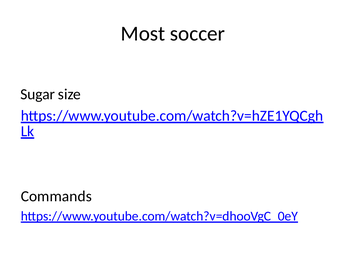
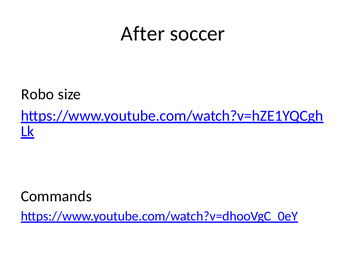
Most: Most -> After
Sugar: Sugar -> Robo
